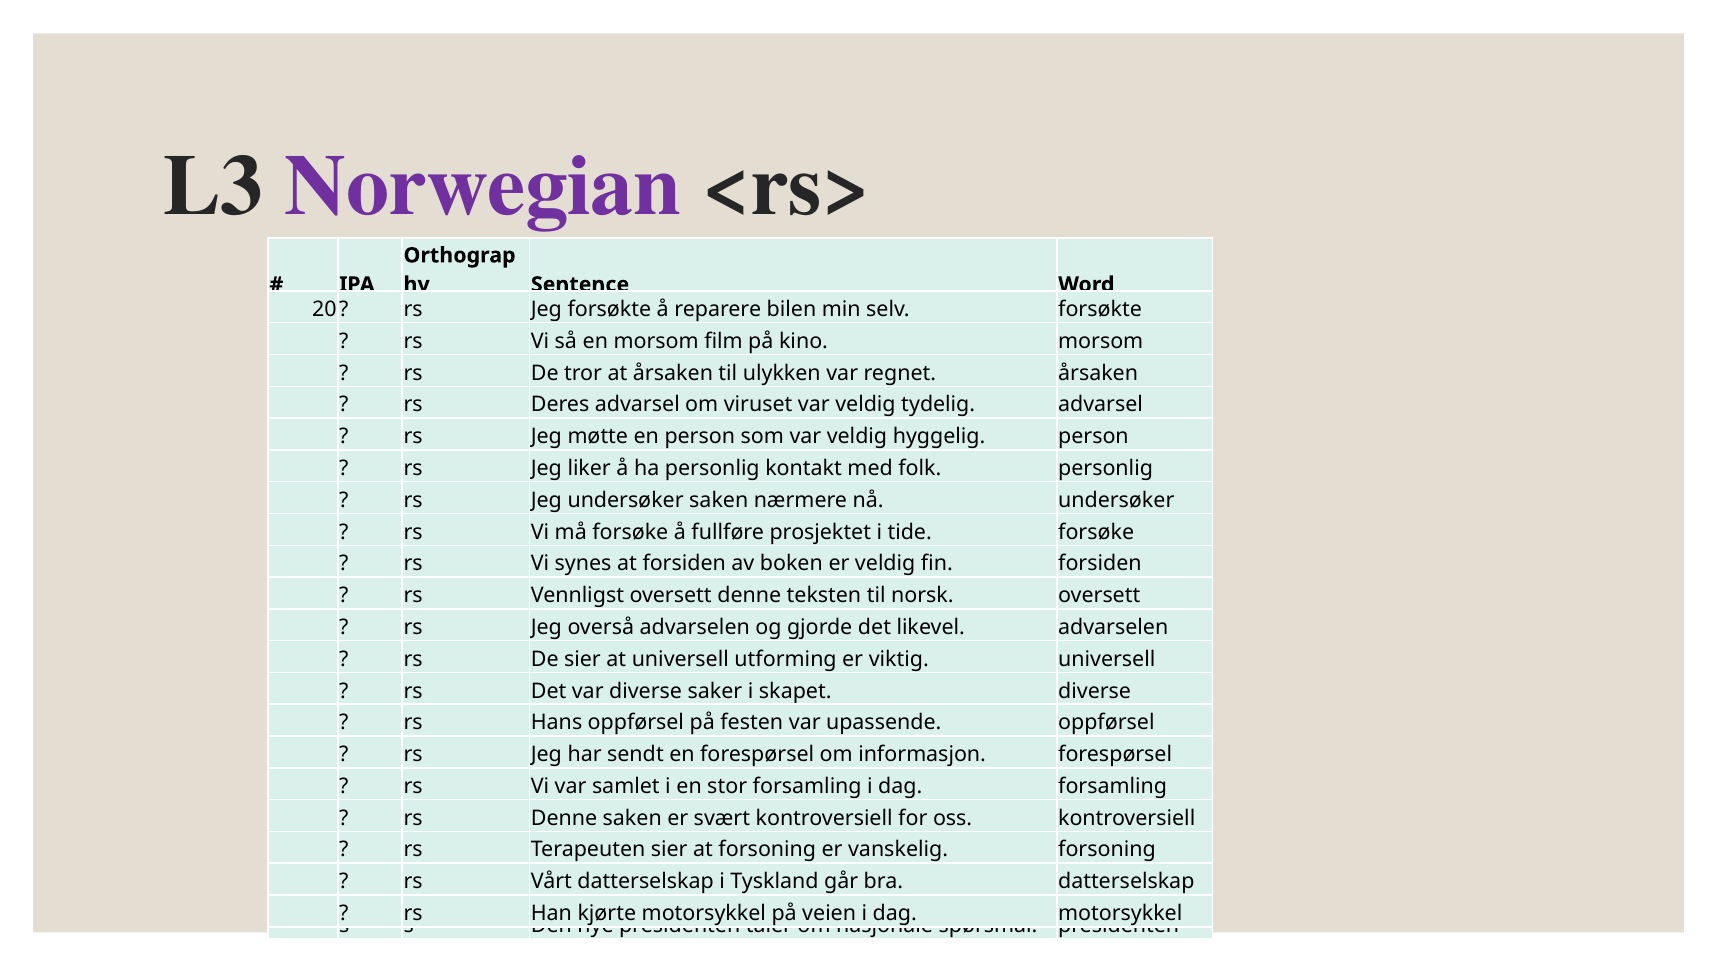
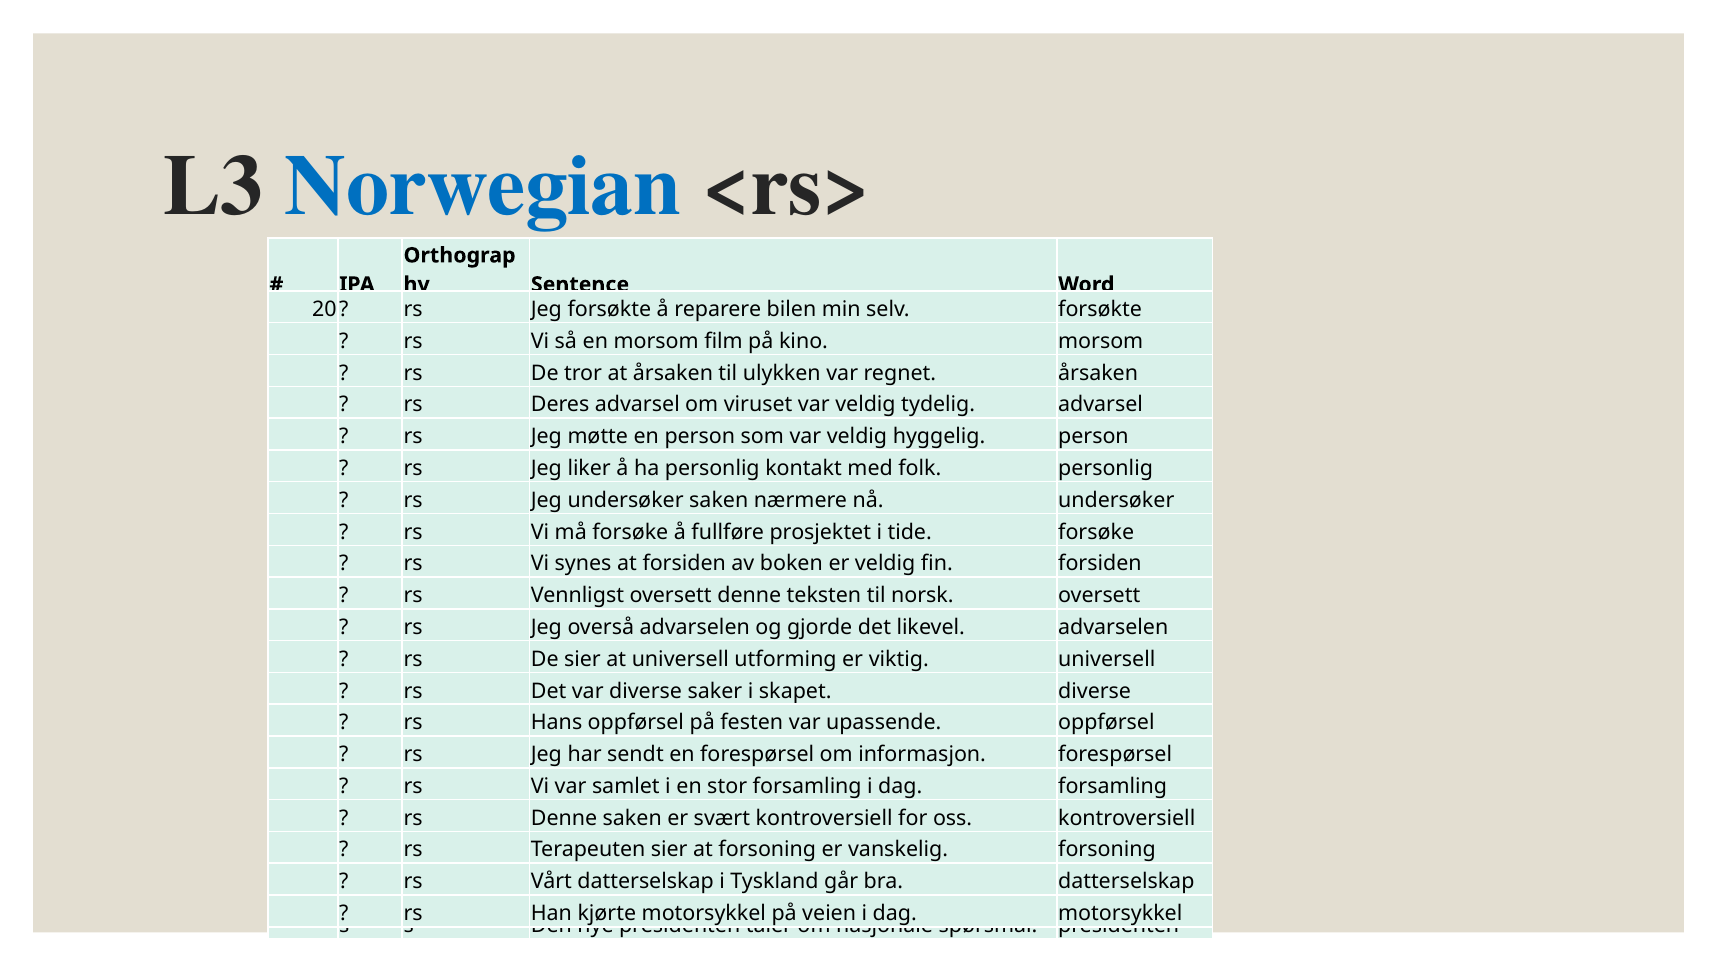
Norwegian colour: purple -> blue
